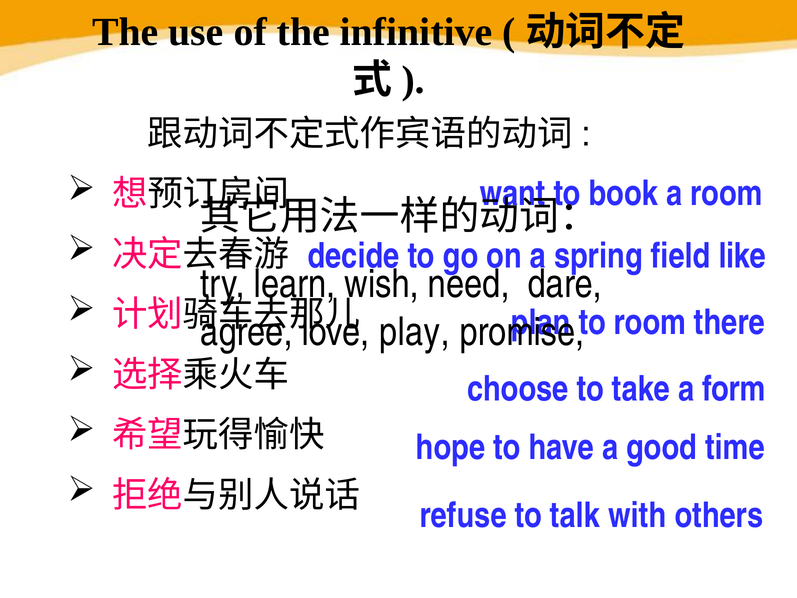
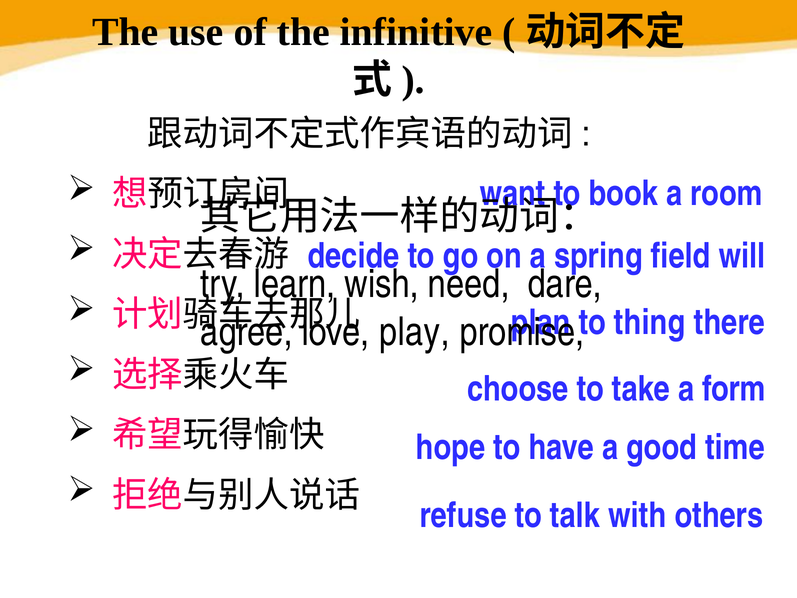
like: like -> will
to room: room -> thing
